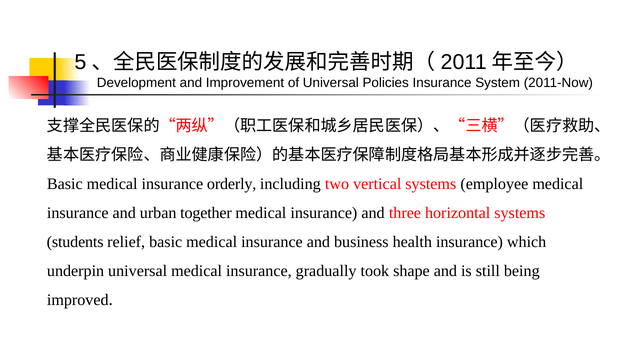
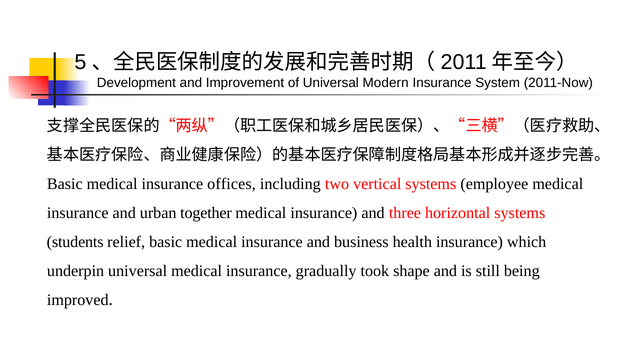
Policies: Policies -> Modern
orderly: orderly -> offices
